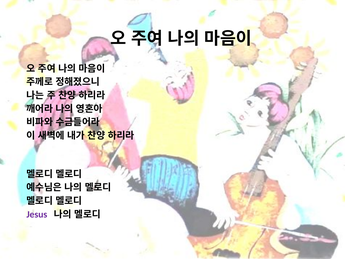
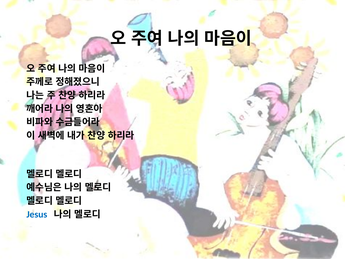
Jesus colour: purple -> blue
